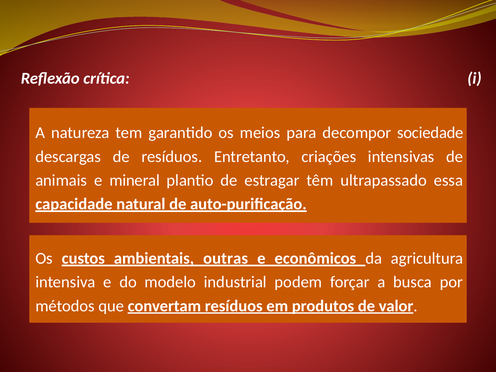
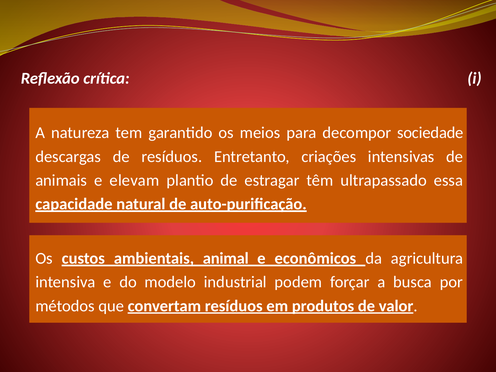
mineral: mineral -> elevam
outras: outras -> animal
